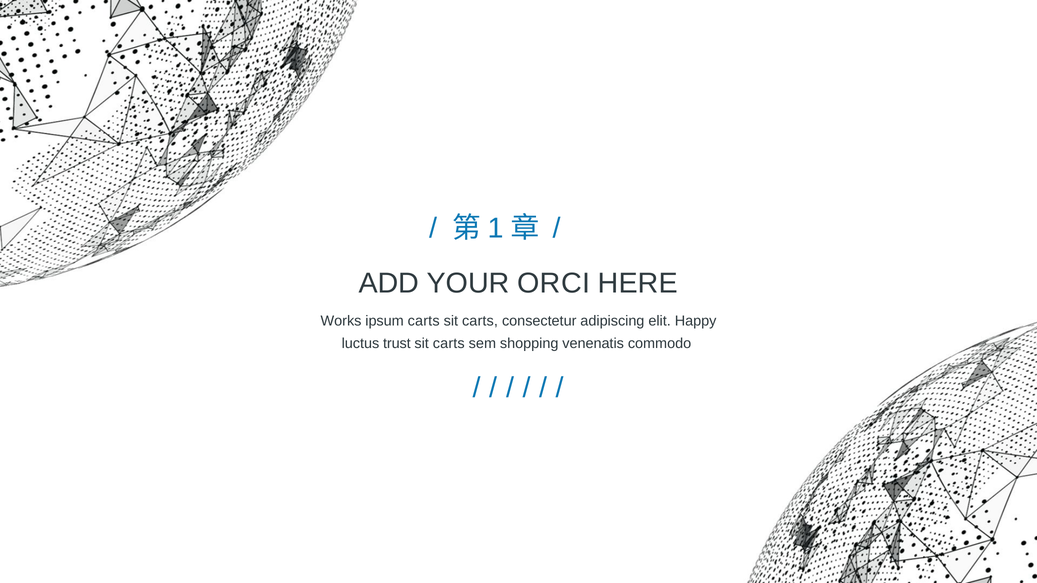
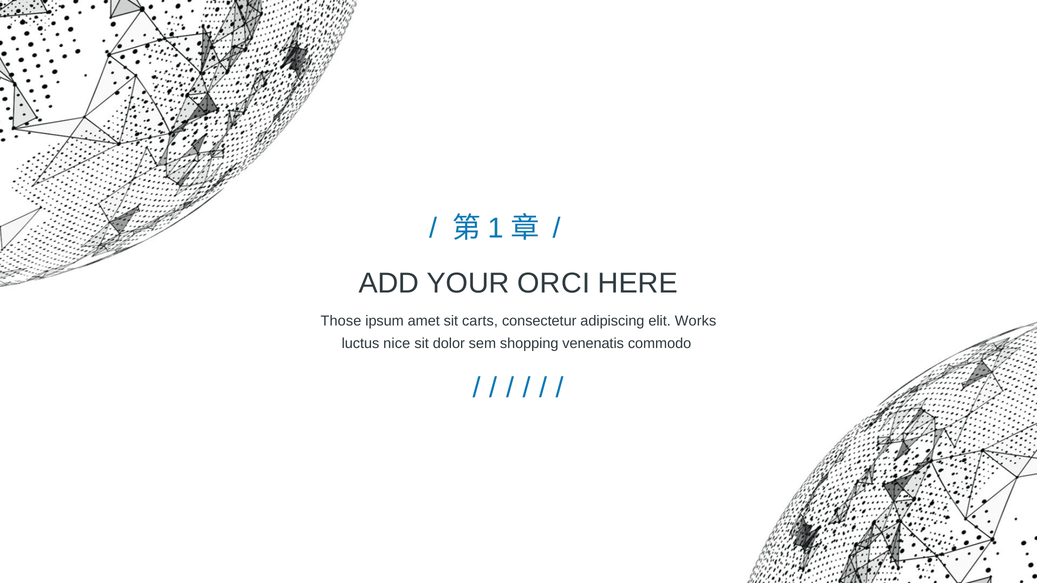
Works: Works -> Those
ipsum carts: carts -> amet
Happy: Happy -> Works
trust: trust -> nice
carts at (449, 343): carts -> dolor
